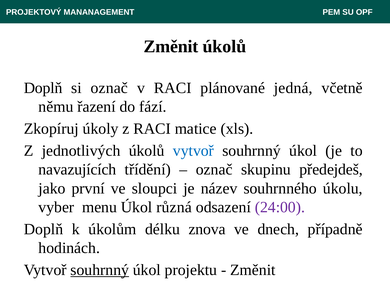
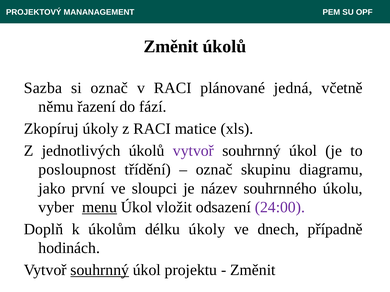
Doplň at (43, 88): Doplň -> Sazba
vytvoř at (193, 151) colour: blue -> purple
navazujících: navazujících -> posloupnost
předejdeš: předejdeš -> diagramu
menu underline: none -> present
různá: různá -> vložit
délku znova: znova -> úkoly
